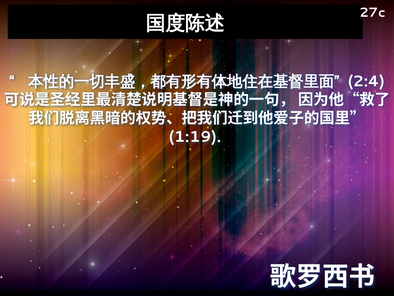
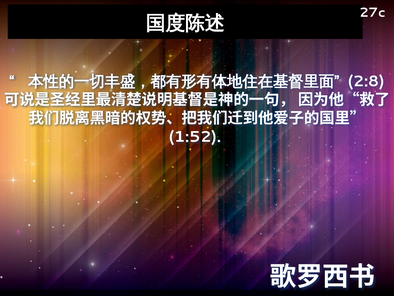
2:4: 2:4 -> 2:8
1:19: 1:19 -> 1:52
